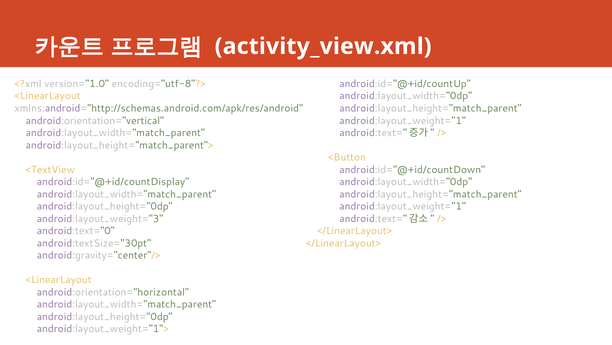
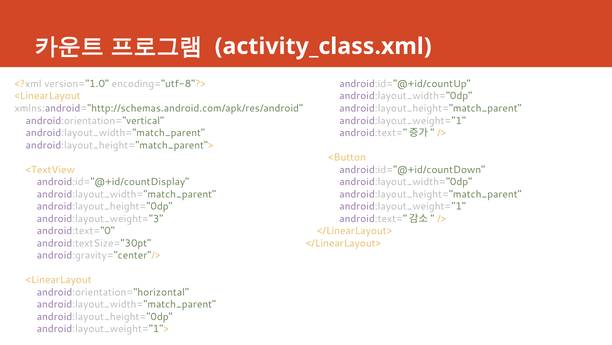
activity_view.xml: activity_view.xml -> activity_class.xml
